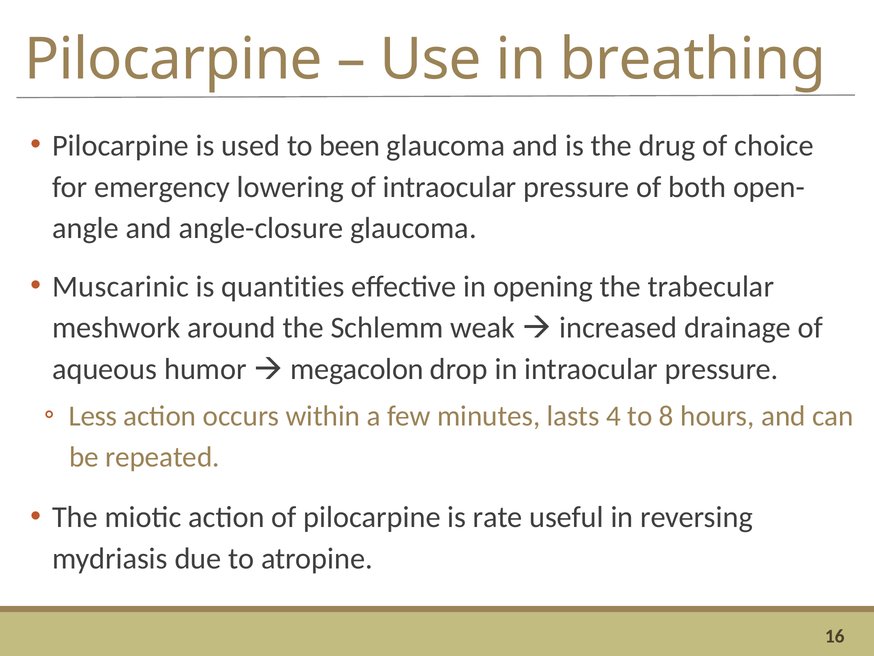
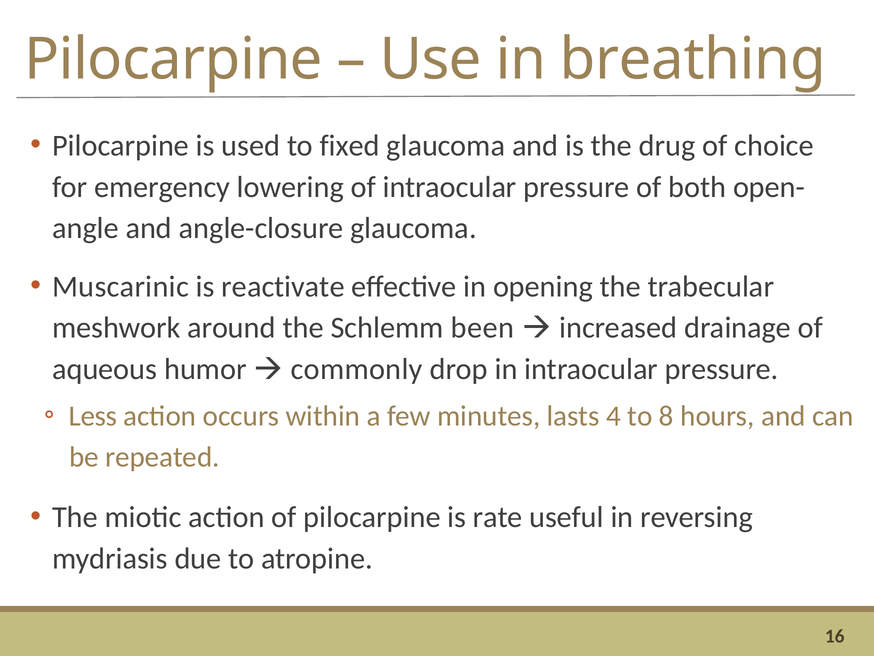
been: been -> fixed
quantities: quantities -> reactivate
weak: weak -> been
megacolon: megacolon -> commonly
